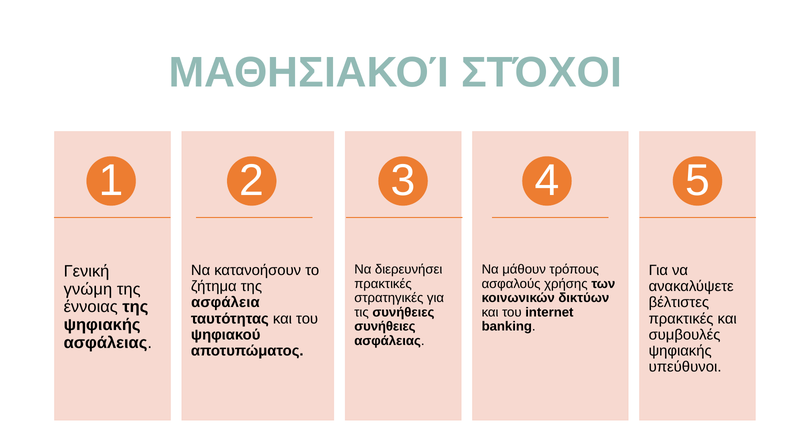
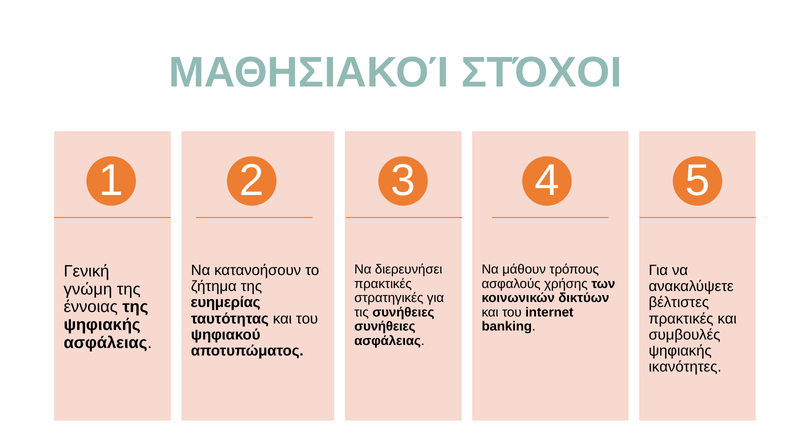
ασφάλεια: ασφάλεια -> ευημερίας
υπεύθυνοι: υπεύθυνοι -> ικανότητες
